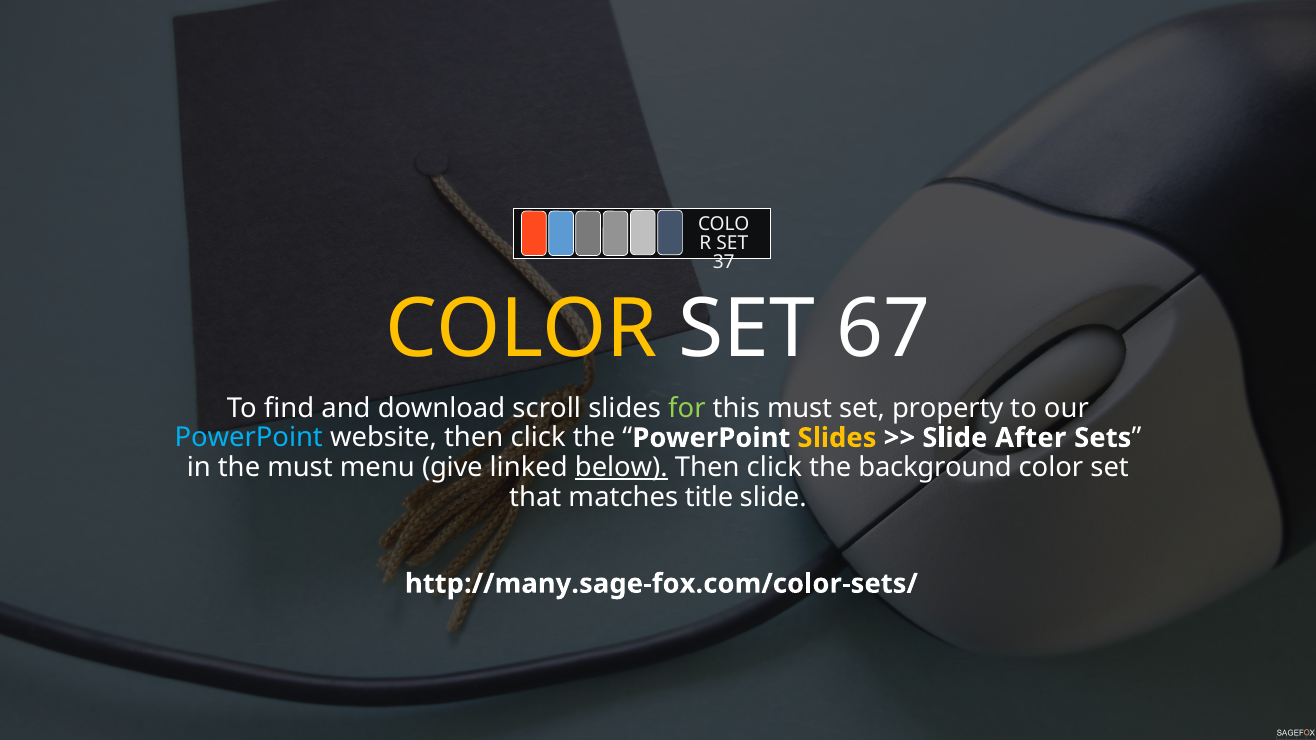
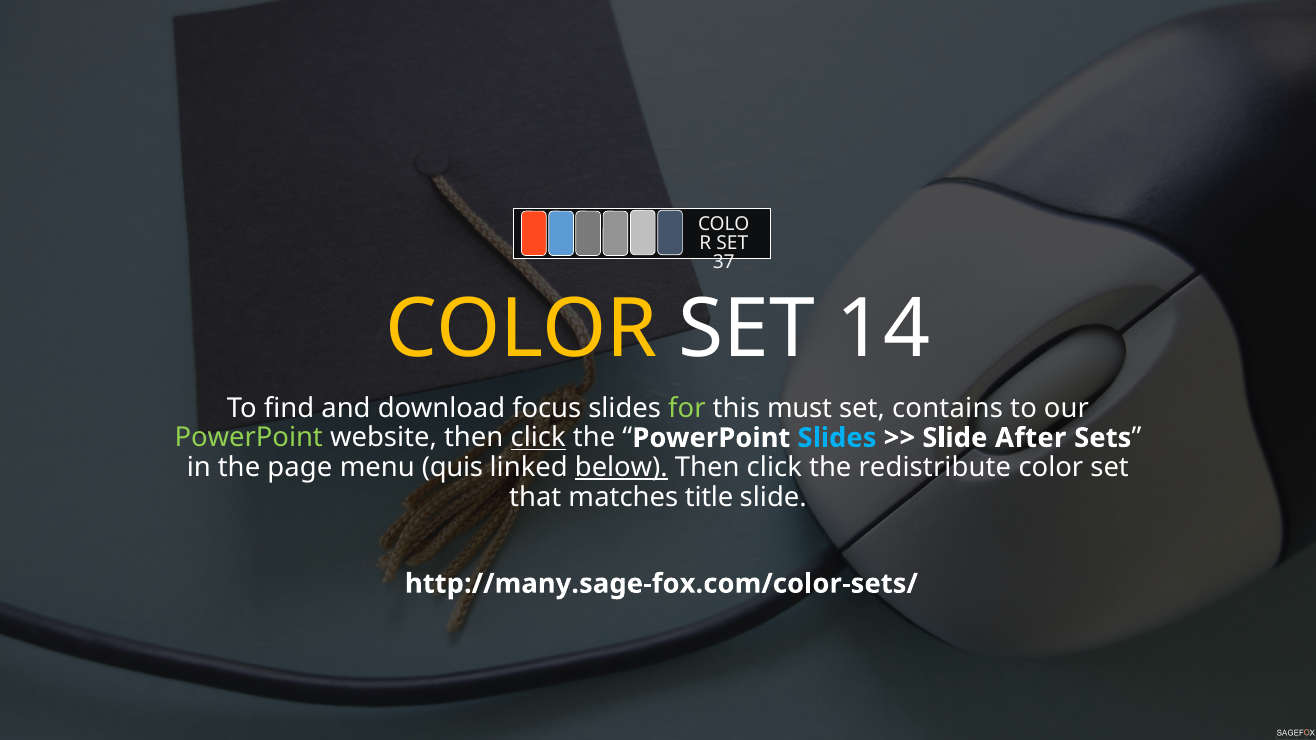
67: 67 -> 14
scroll: scroll -> focus
property: property -> contains
PowerPoint at (249, 438) colour: light blue -> light green
click at (538, 438) underline: none -> present
Slides at (837, 438) colour: yellow -> light blue
the must: must -> page
give: give -> quis
background: background -> redistribute
